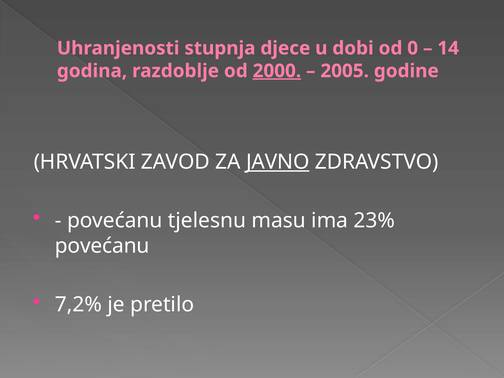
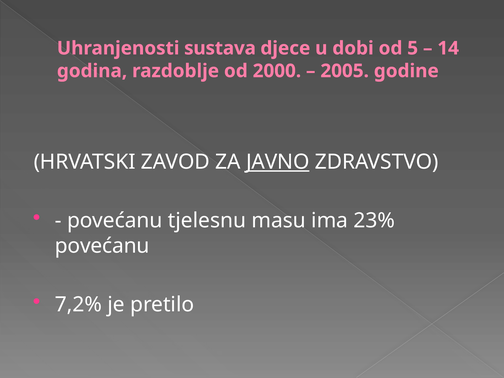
stupnja: stupnja -> sustava
0: 0 -> 5
2000 underline: present -> none
